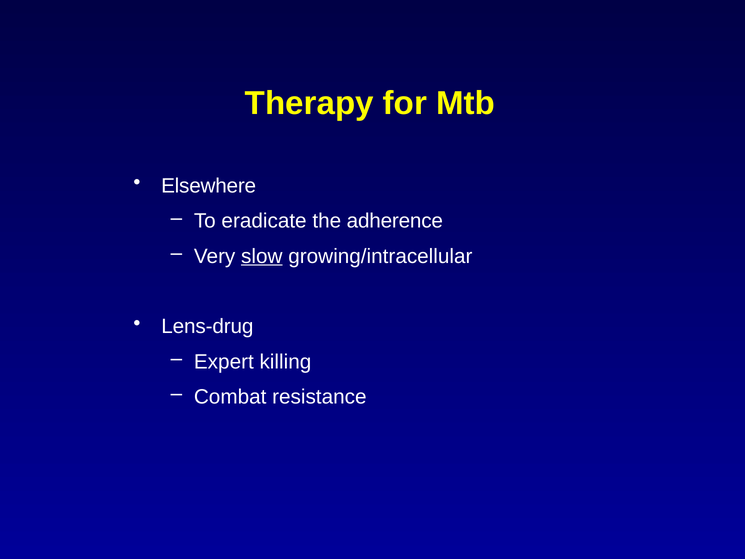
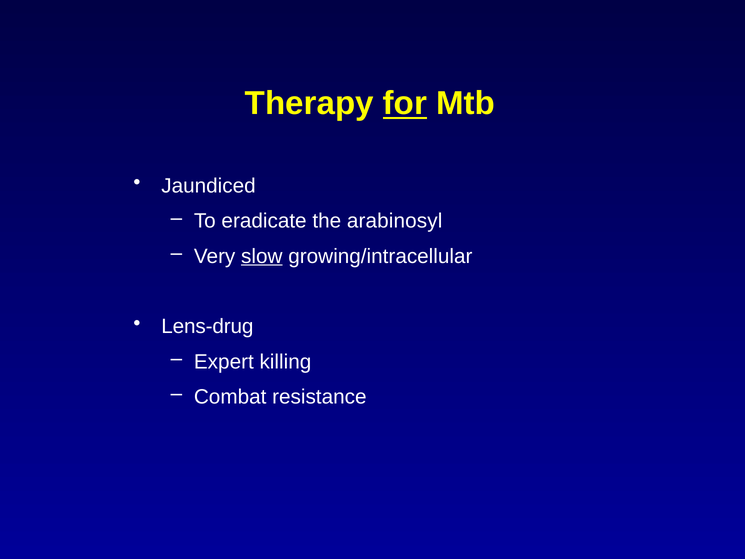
for underline: none -> present
Elsewhere: Elsewhere -> Jaundiced
adherence: adherence -> arabinosyl
